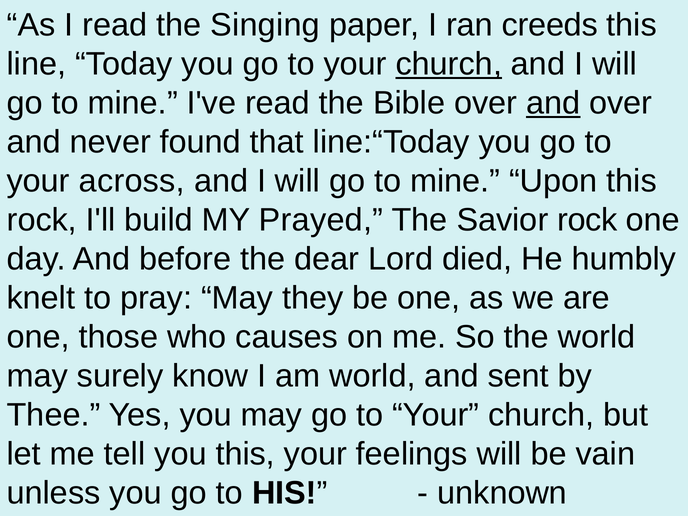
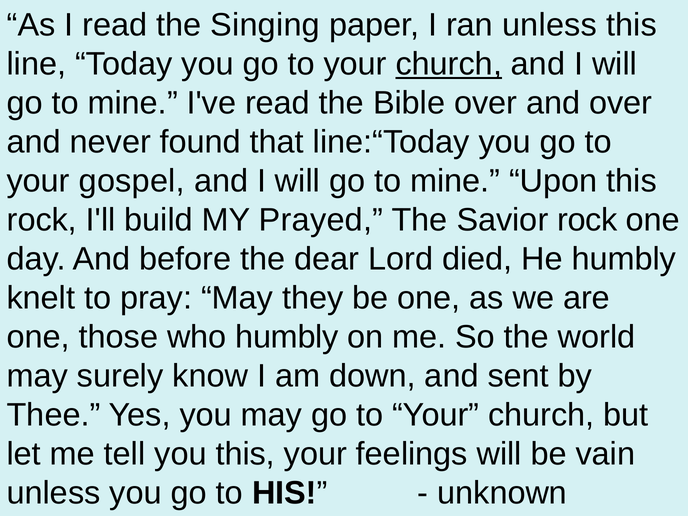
ran creeds: creeds -> unless
and at (553, 103) underline: present -> none
across: across -> gospel
who causes: causes -> humbly
am world: world -> down
